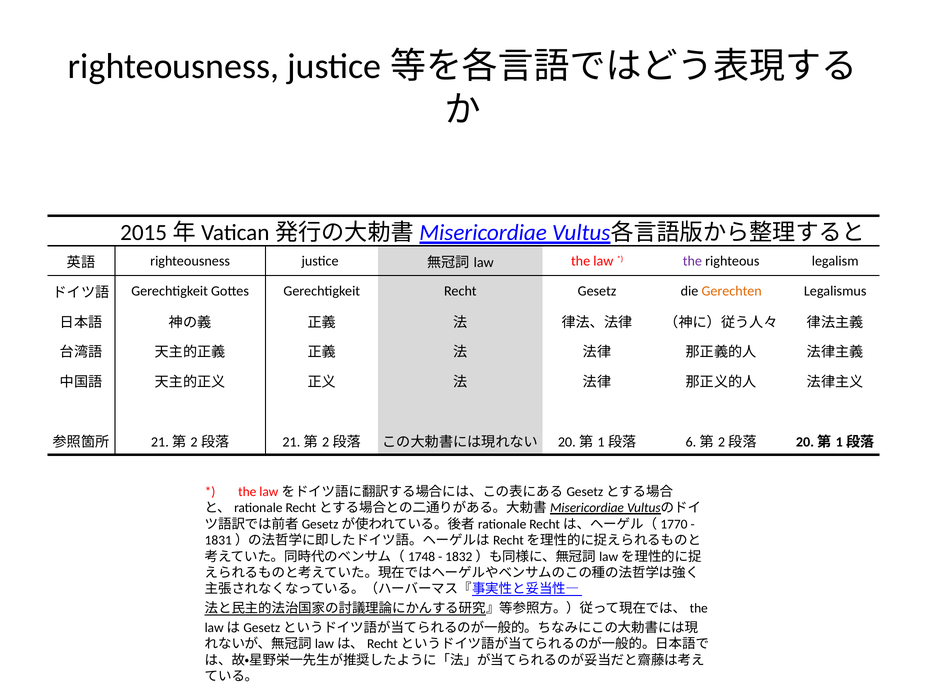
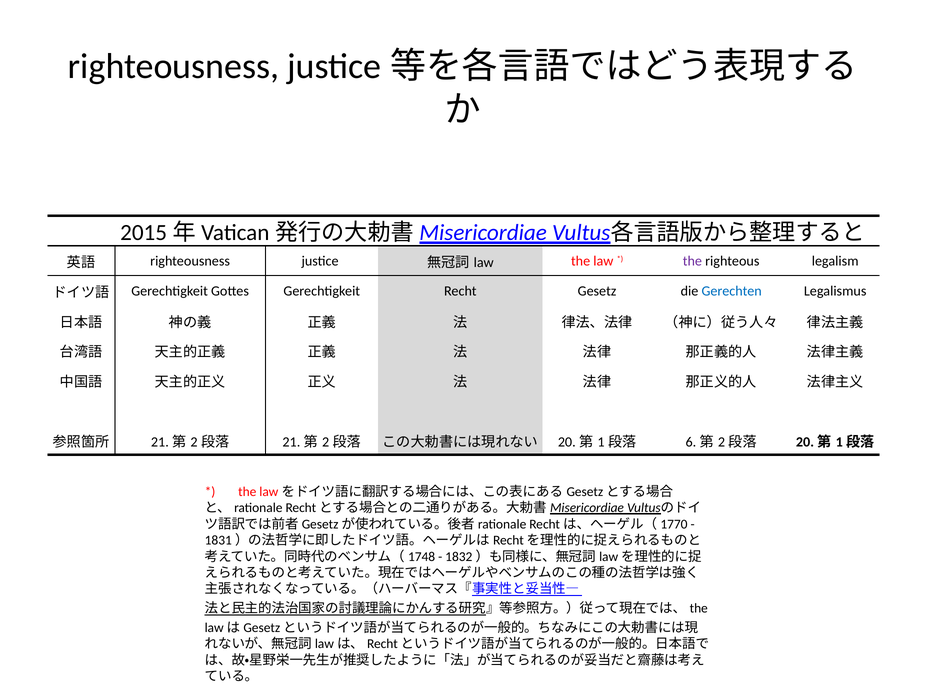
Gerechten colour: orange -> blue
